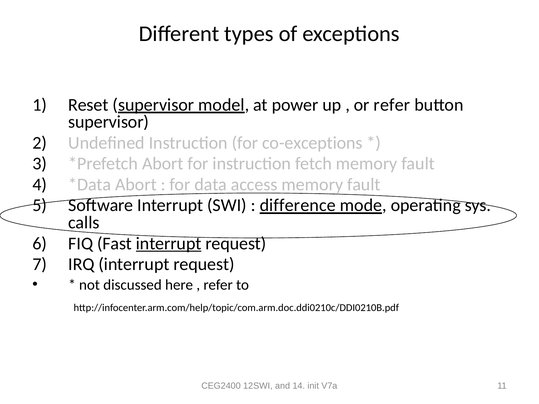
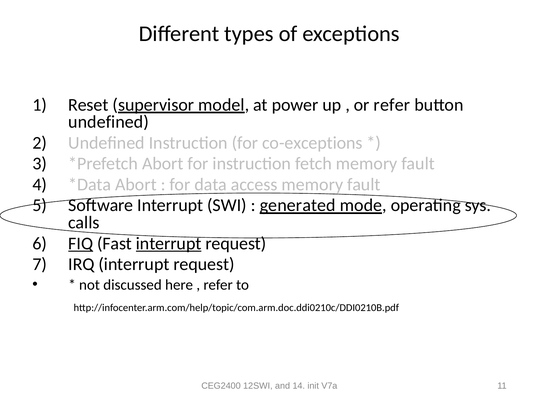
supervisor at (109, 122): supervisor -> undefined
difference: difference -> generated
FIQ underline: none -> present
